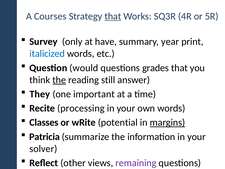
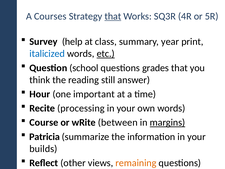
only: only -> help
have: have -> class
etc underline: none -> present
would: would -> school
the at (59, 80) underline: present -> none
They: They -> Hour
Classes: Classes -> Course
potential: potential -> between
solver: solver -> builds
remaining colour: purple -> orange
